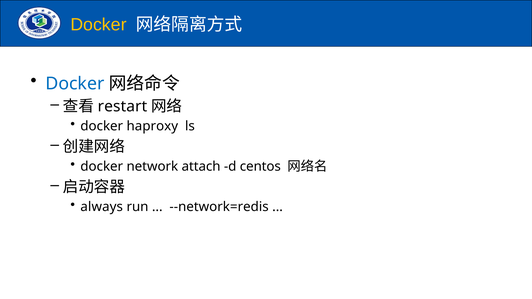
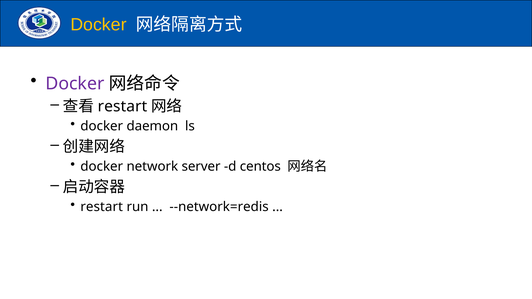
Docker at (75, 84) colour: blue -> purple
haproxy: haproxy -> daemon
attach: attach -> server
always at (102, 207): always -> restart
